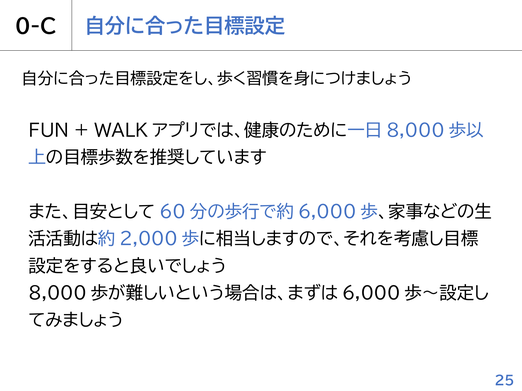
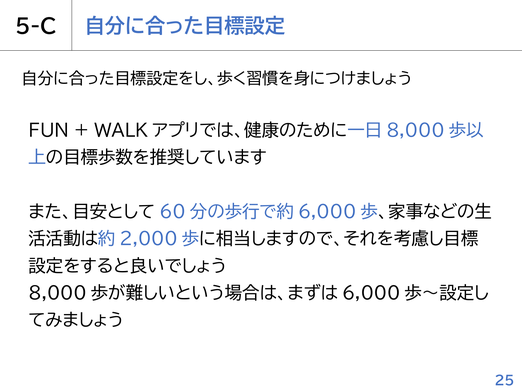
0-C: 0-C -> 5-C
